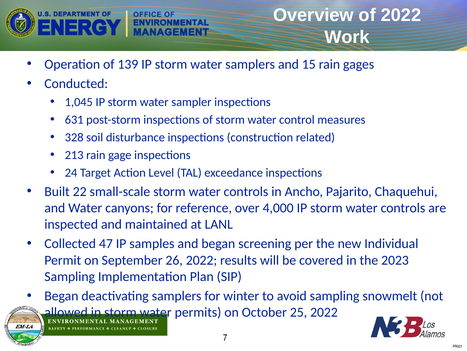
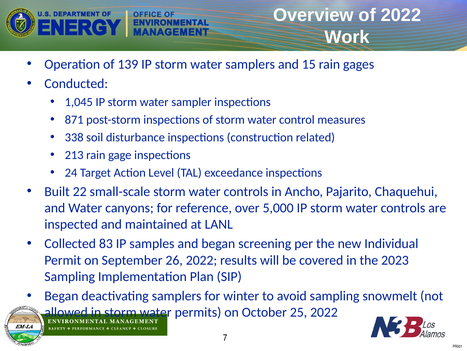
631: 631 -> 871
328: 328 -> 338
4,000: 4,000 -> 5,000
47: 47 -> 83
